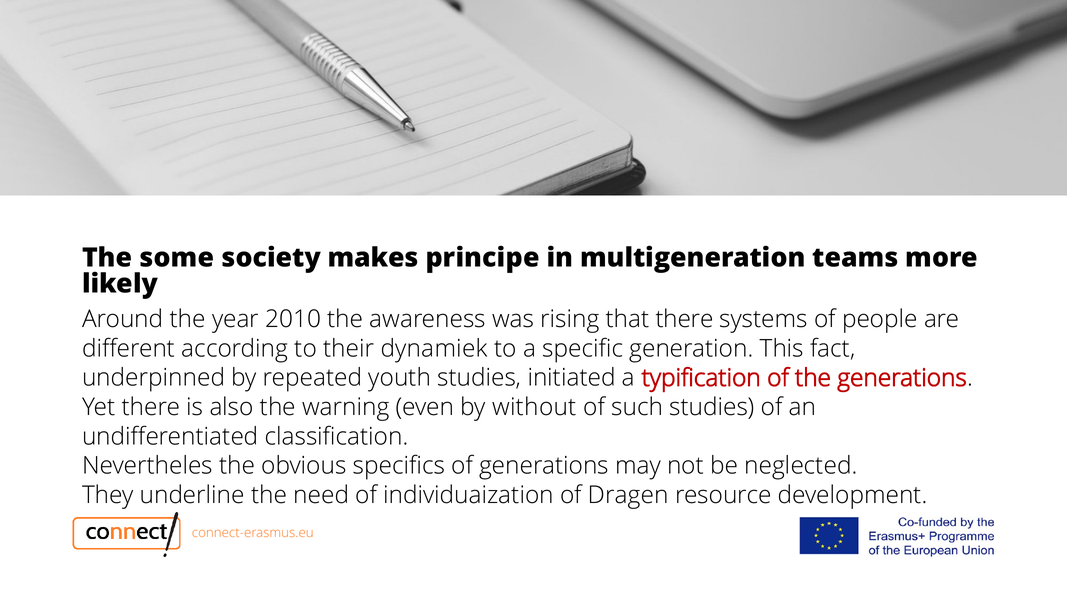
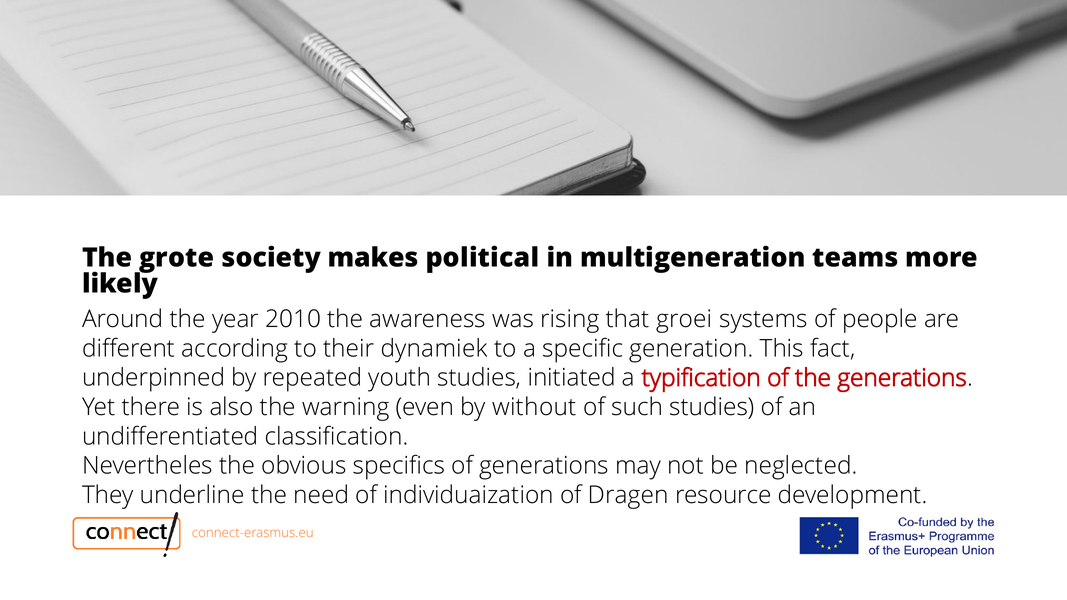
some: some -> grote
principe: principe -> political
that there: there -> groei
